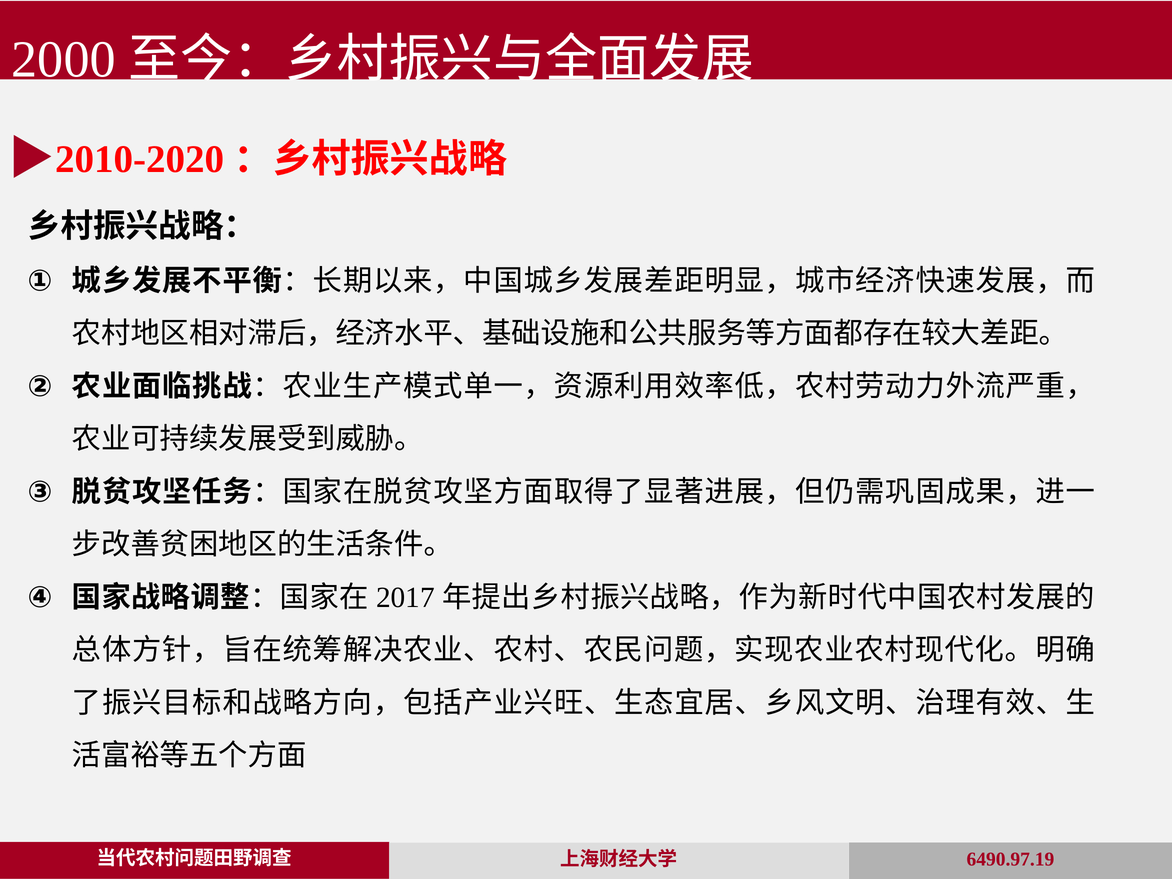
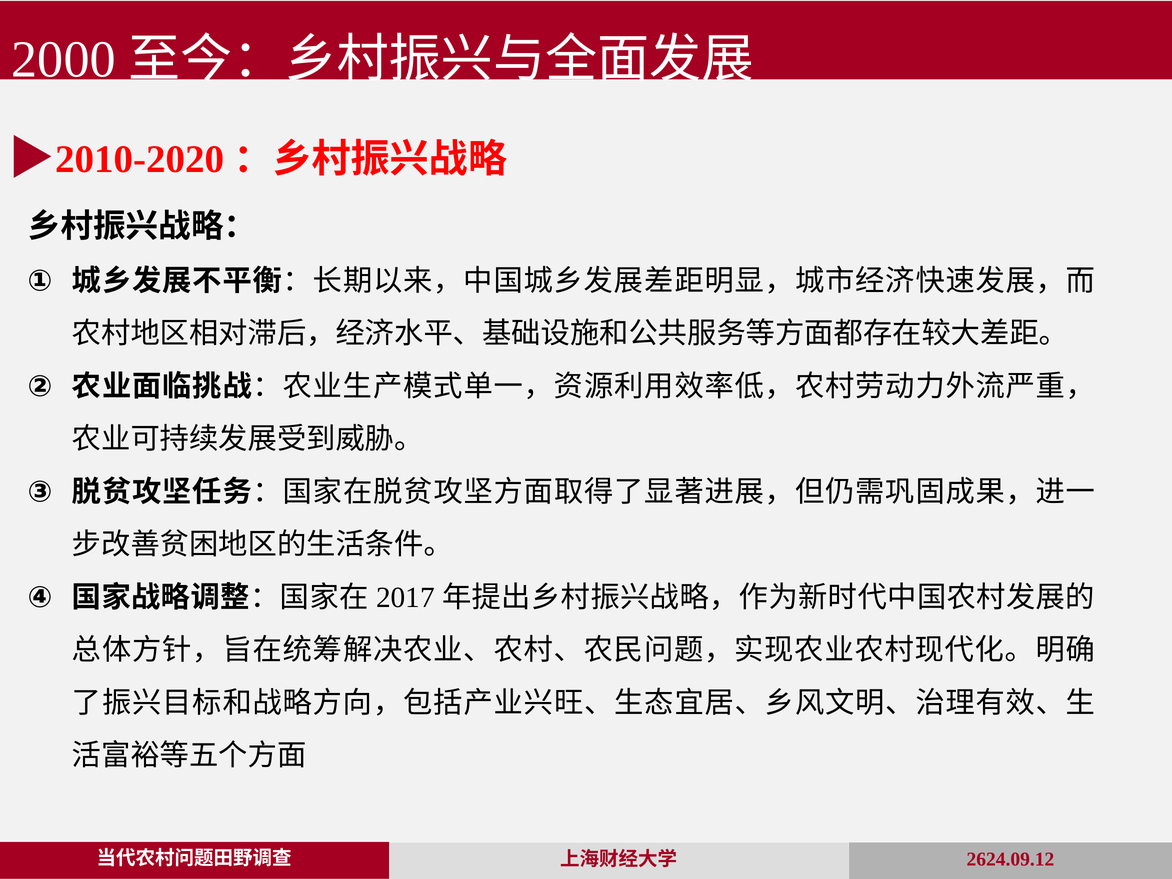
6490.97.19: 6490.97.19 -> 2624.09.12
